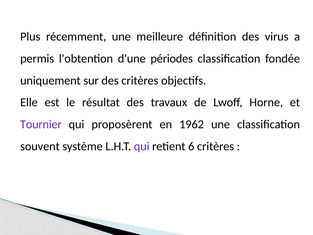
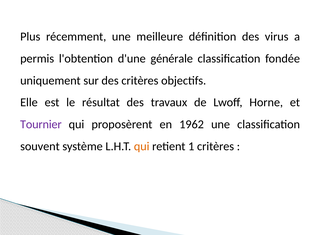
périodes: périodes -> générale
qui at (142, 146) colour: purple -> orange
6: 6 -> 1
